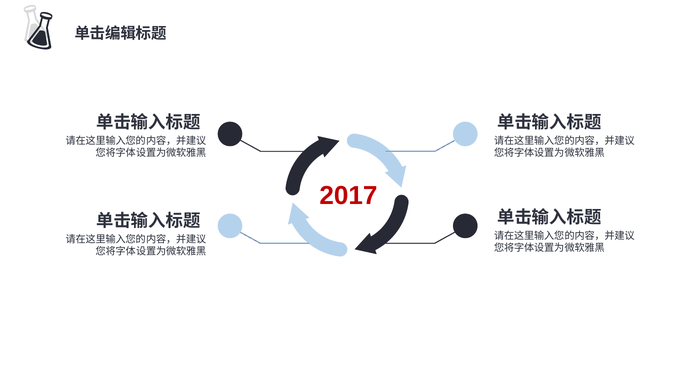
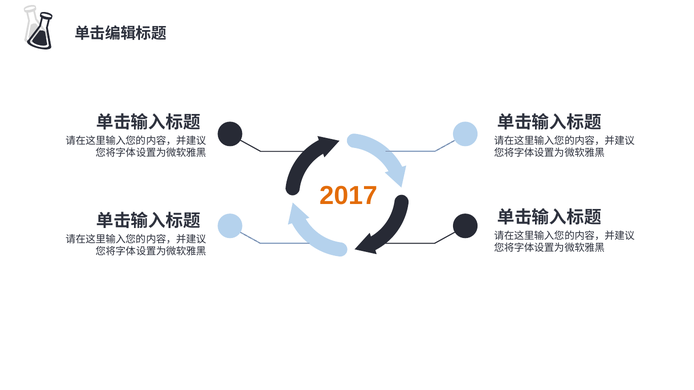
2017 colour: red -> orange
